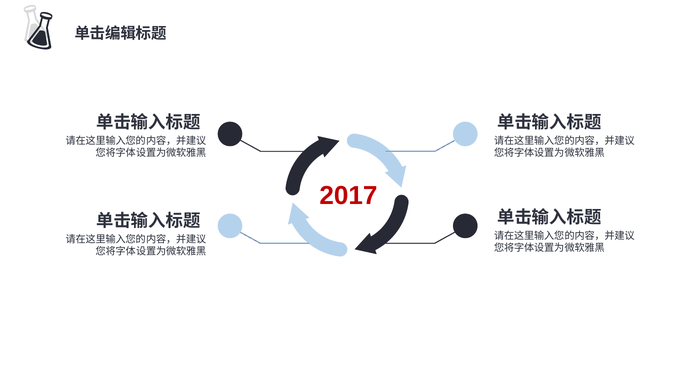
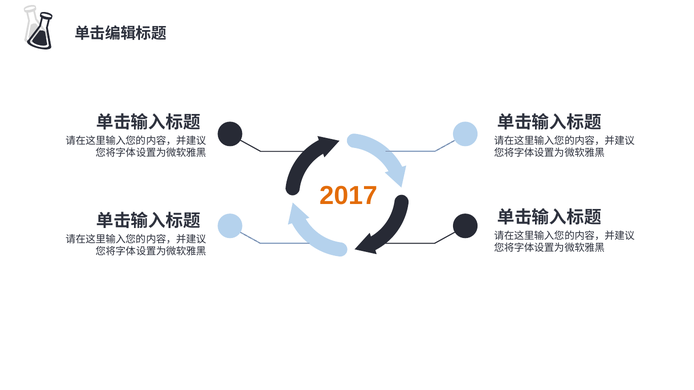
2017 colour: red -> orange
